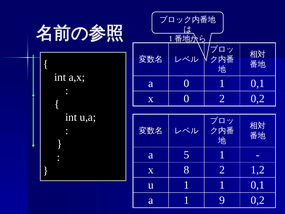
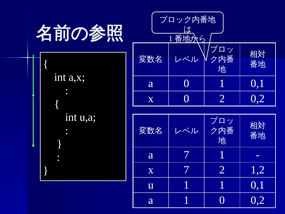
a 5: 5 -> 7
x 8: 8 -> 7
1 9: 9 -> 0
